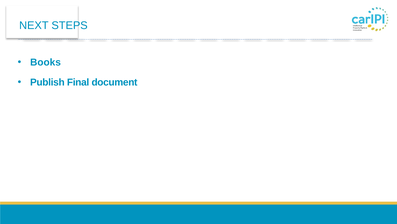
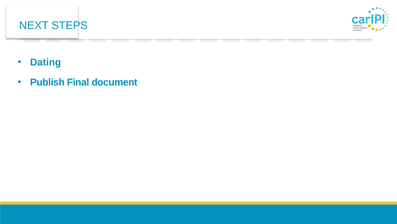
Books: Books -> Dating
